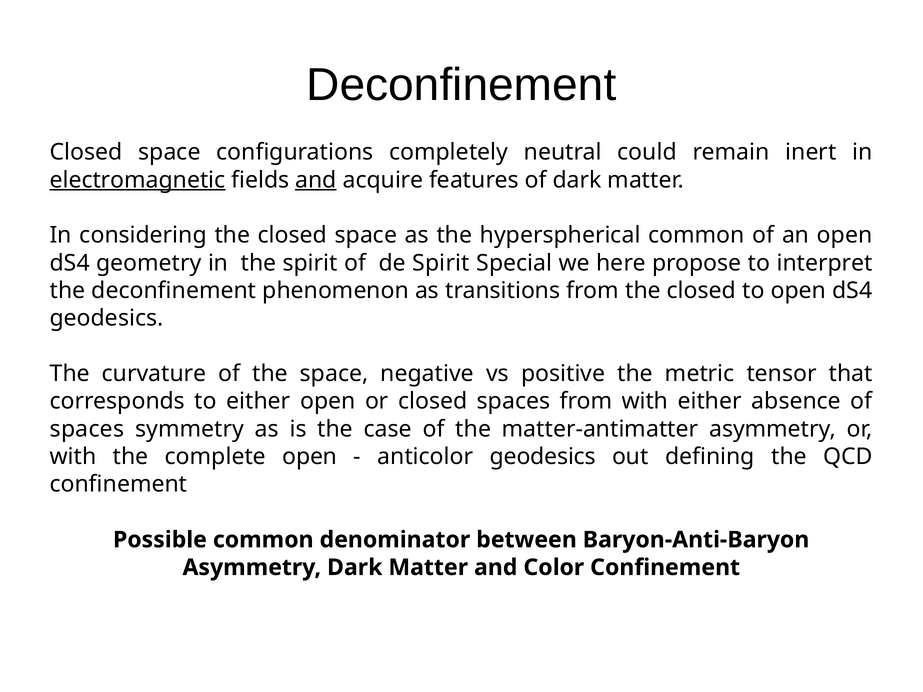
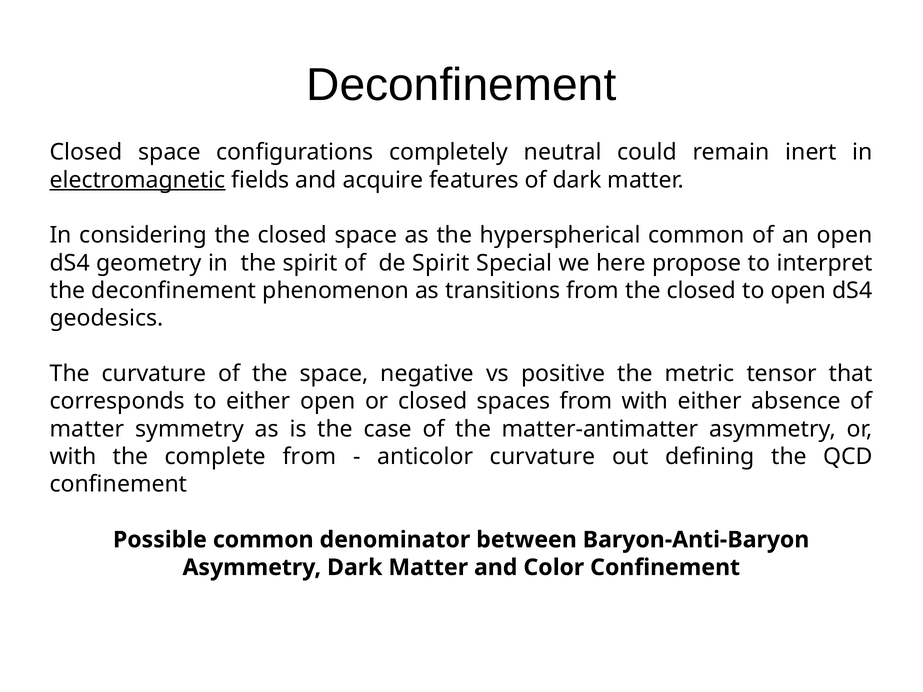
and at (316, 180) underline: present -> none
spaces at (87, 429): spaces -> matter
complete open: open -> from
anticolor geodesics: geodesics -> curvature
